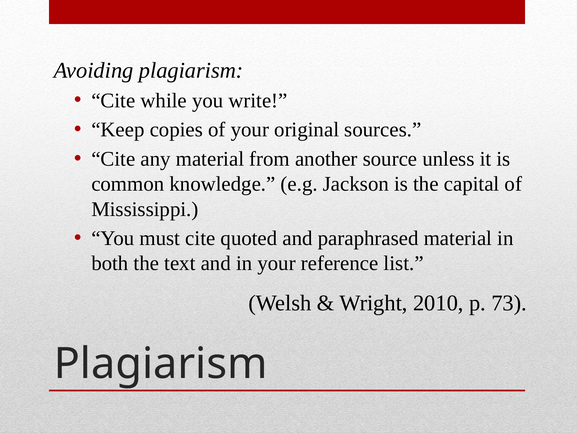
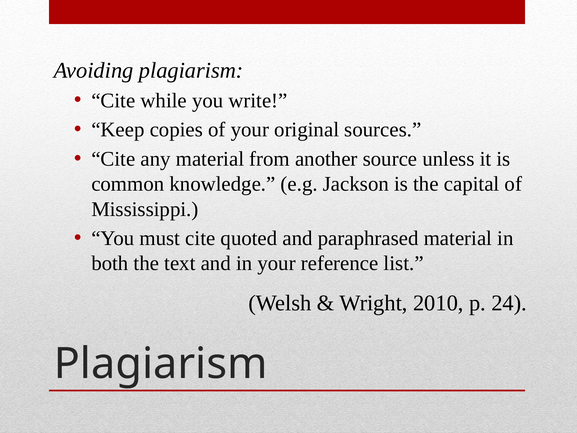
73: 73 -> 24
